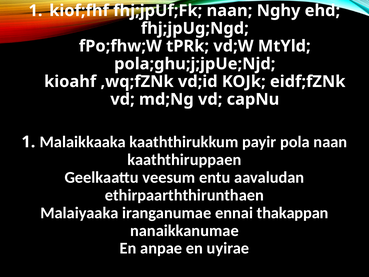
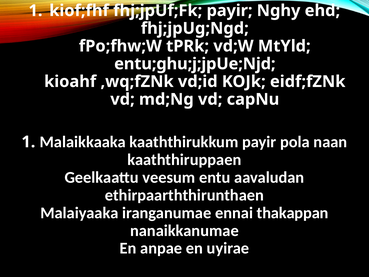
fhj;jpUf;Fk naan: naan -> payir
pola;ghu;j;jpUe;Njd: pola;ghu;j;jpUe;Njd -> entu;ghu;j;jpUe;Njd
